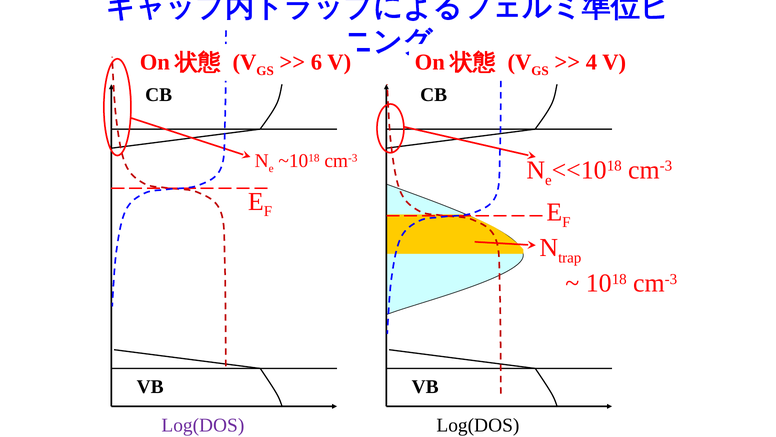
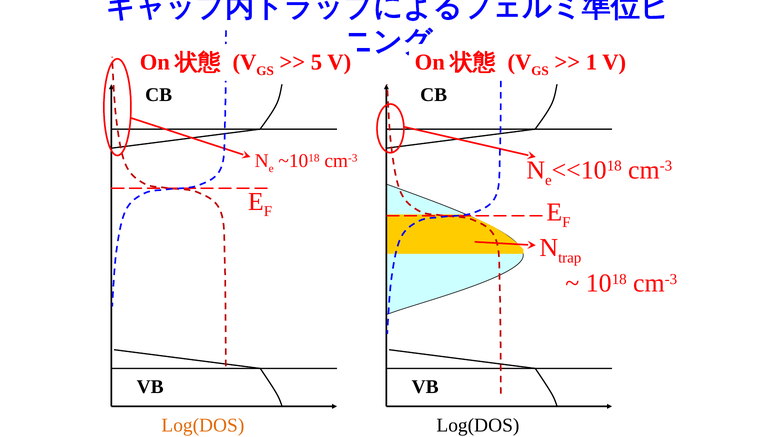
6: 6 -> 5
4: 4 -> 1
Log(DOS at (203, 425) colour: purple -> orange
